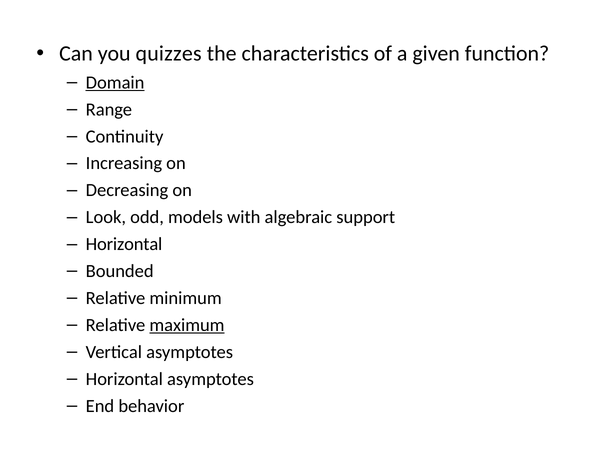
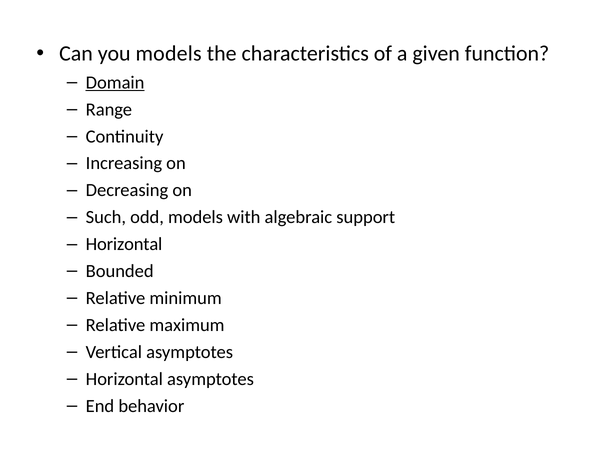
you quizzes: quizzes -> models
Look: Look -> Such
maximum underline: present -> none
